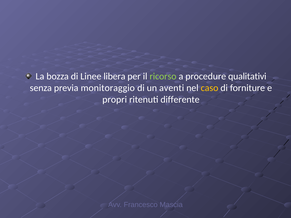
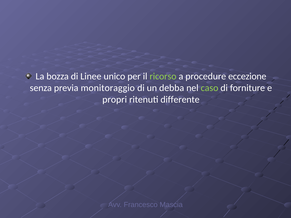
libera: libera -> unico
qualitativi: qualitativi -> eccezione
aventi: aventi -> debba
caso colour: yellow -> light green
